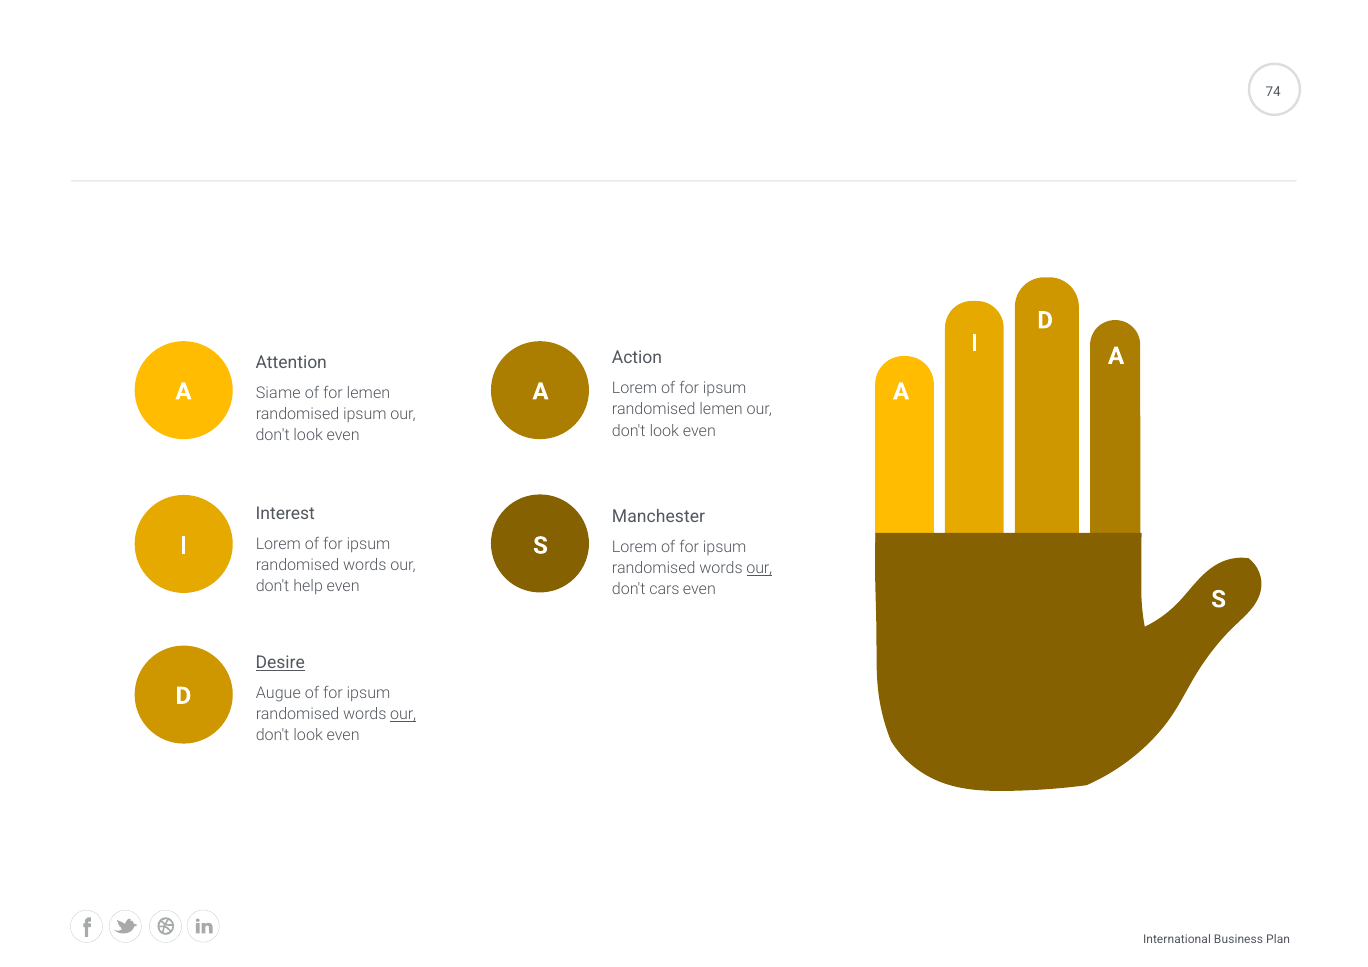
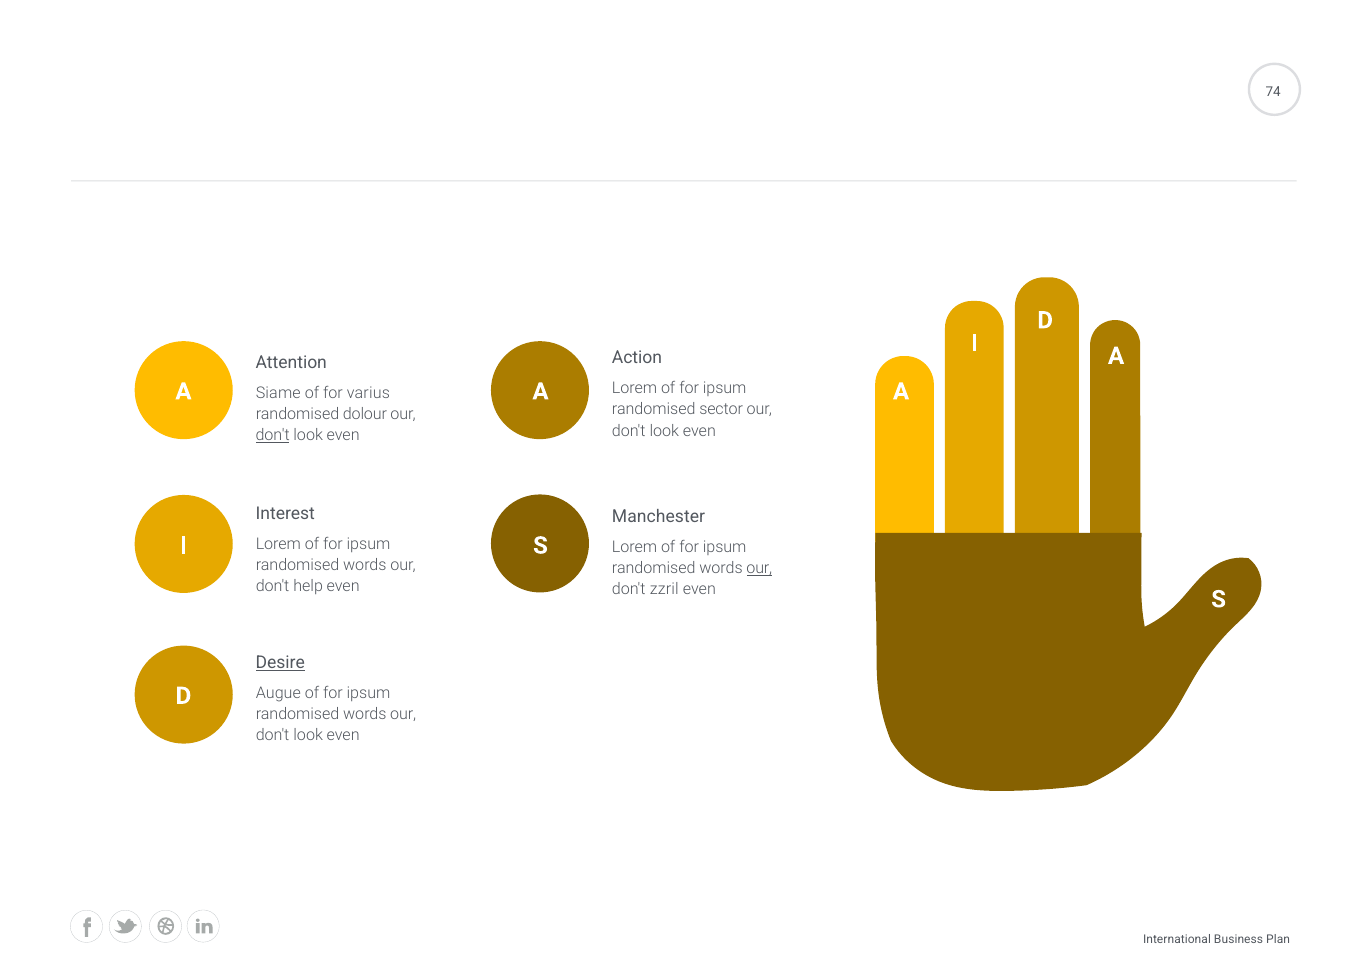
for lemen: lemen -> varius
randomised lemen: lemen -> sector
randomised ipsum: ipsum -> dolour
don't at (273, 435) underline: none -> present
cars: cars -> zzril
our at (403, 714) underline: present -> none
